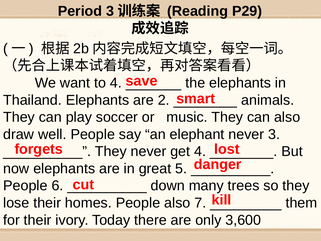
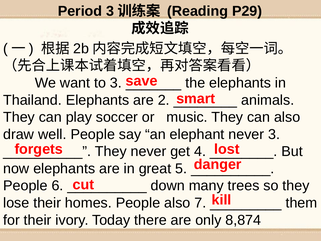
to 4: 4 -> 3
3,600: 3,600 -> 8,874
